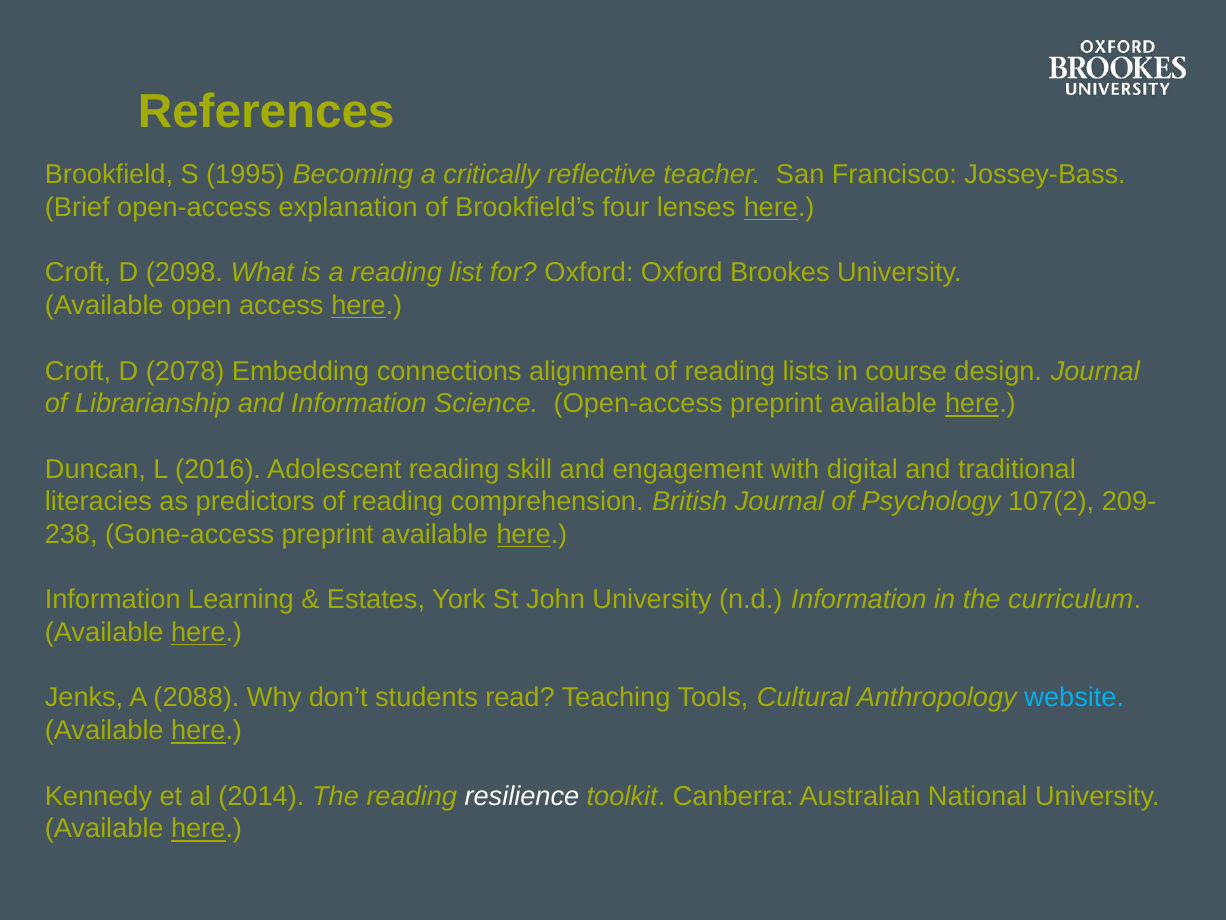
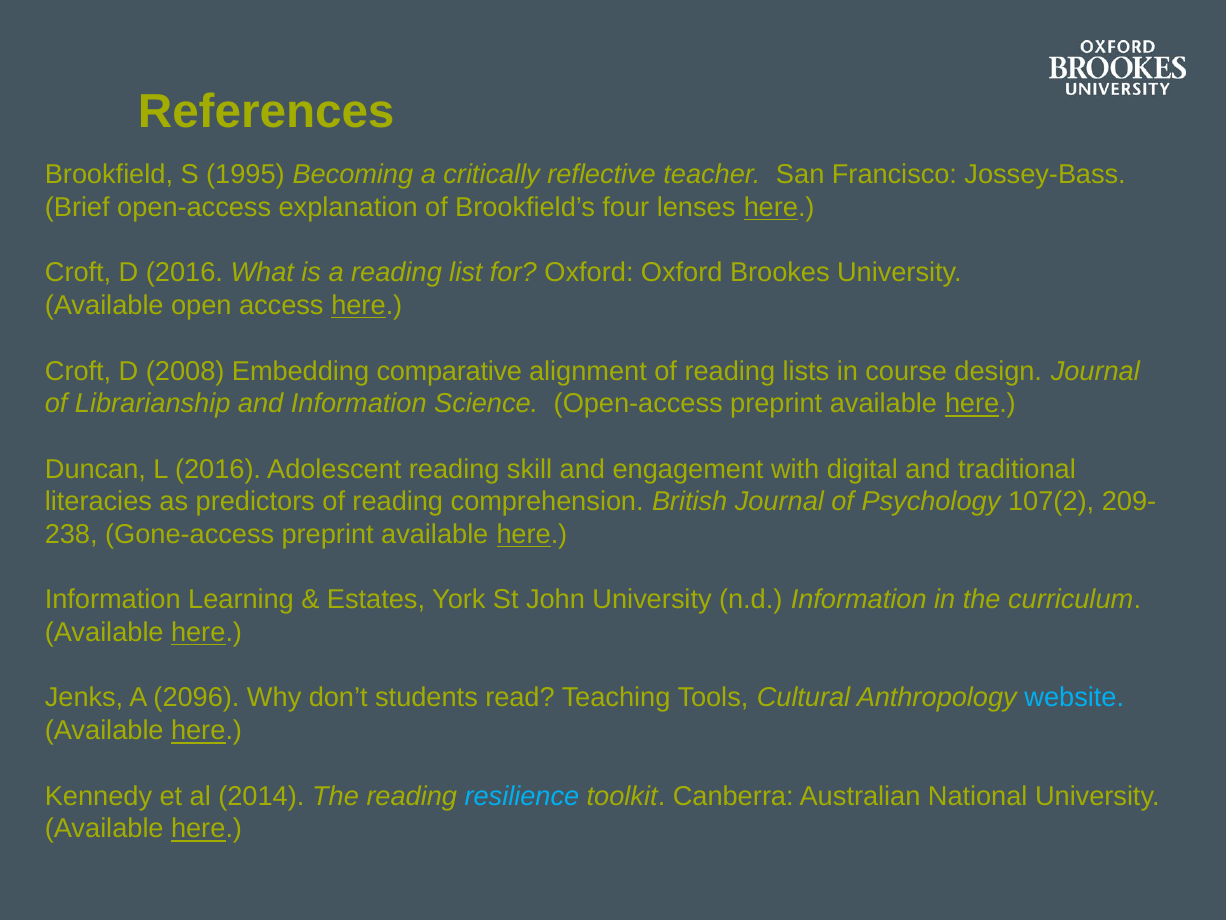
D 2098: 2098 -> 2016
2078: 2078 -> 2008
connections: connections -> comparative
2088: 2088 -> 2096
resilience colour: white -> light blue
